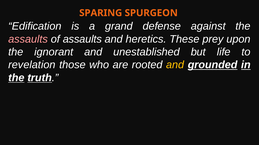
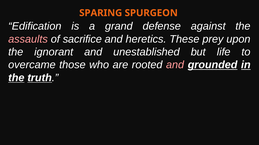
of assaults: assaults -> sacrifice
revelation: revelation -> overcame
and at (175, 65) colour: yellow -> pink
